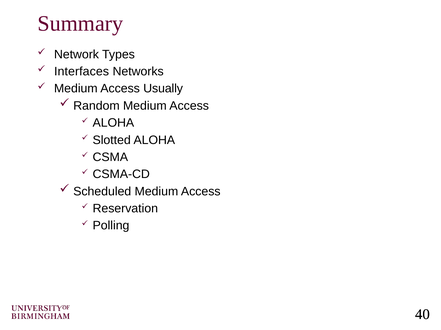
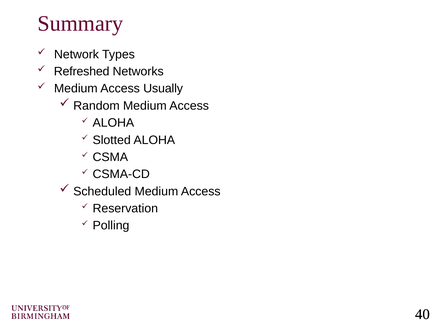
Interfaces: Interfaces -> Refreshed
